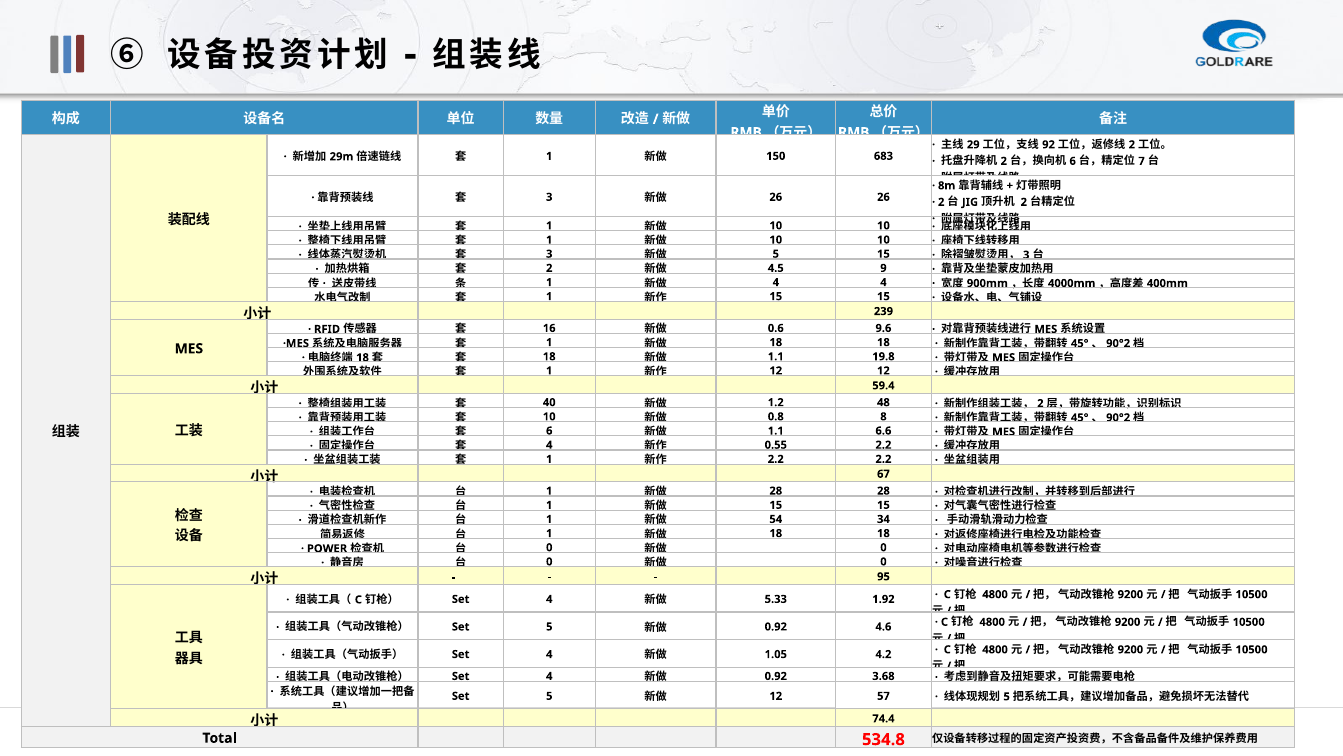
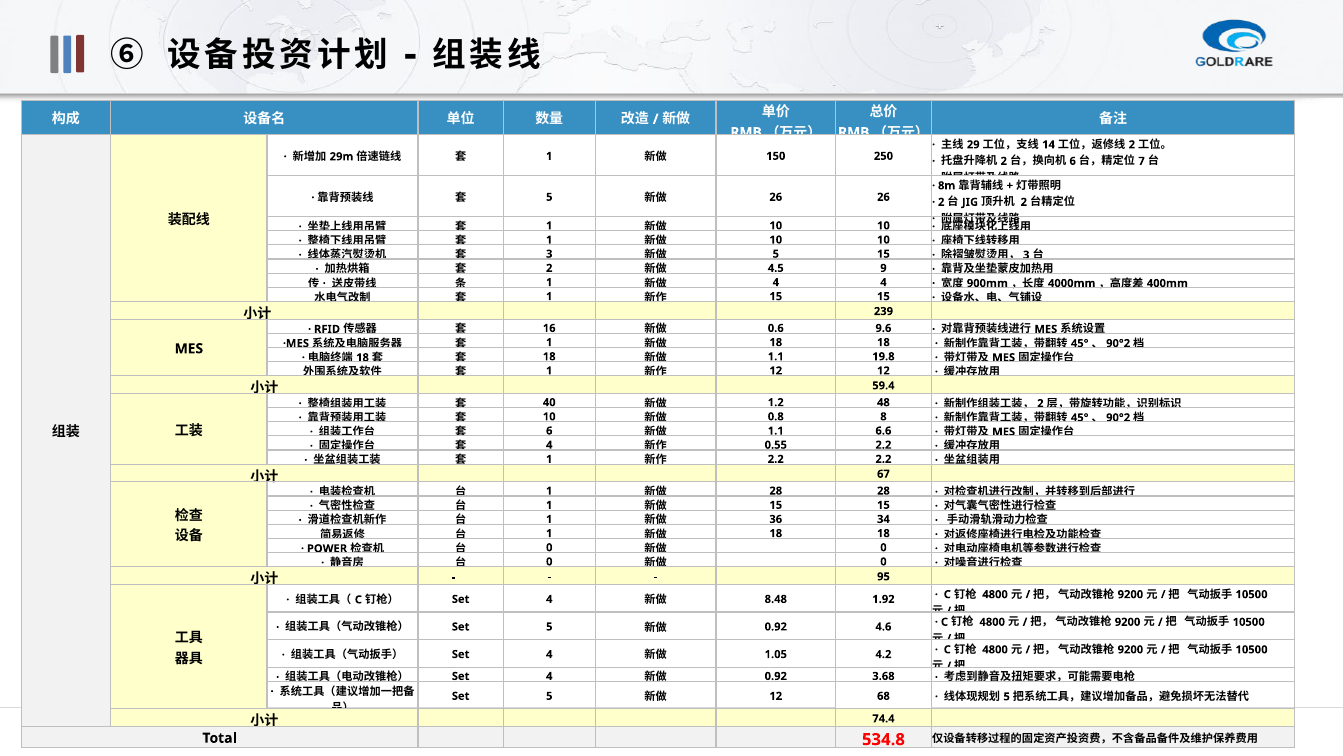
92: 92 -> 14
683: 683 -> 250
3 at (549, 197): 3 -> 5
54: 54 -> 36
5.33: 5.33 -> 8.48
57: 57 -> 68
